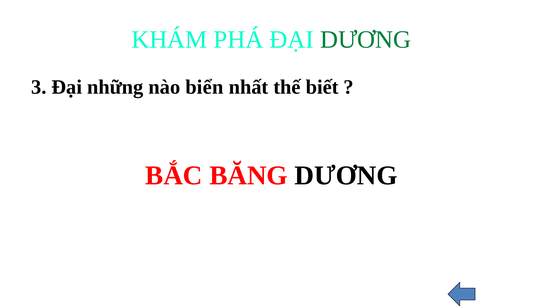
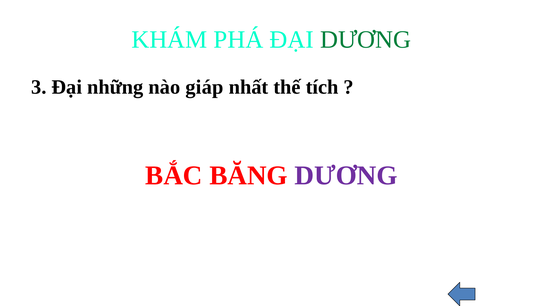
biển: biển -> giáp
biết: biết -> tích
DƯƠNG at (346, 175) colour: black -> purple
